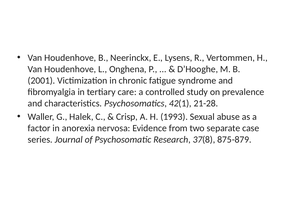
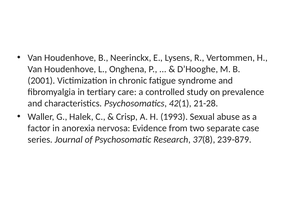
875-879: 875-879 -> 239-879
